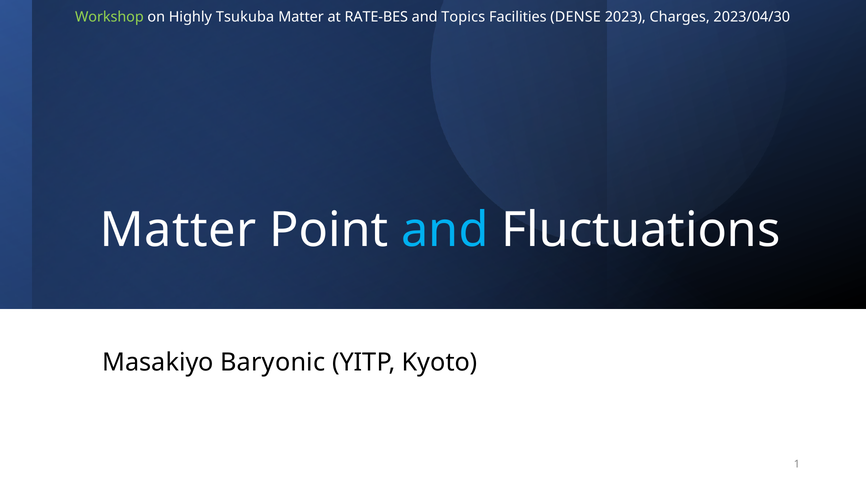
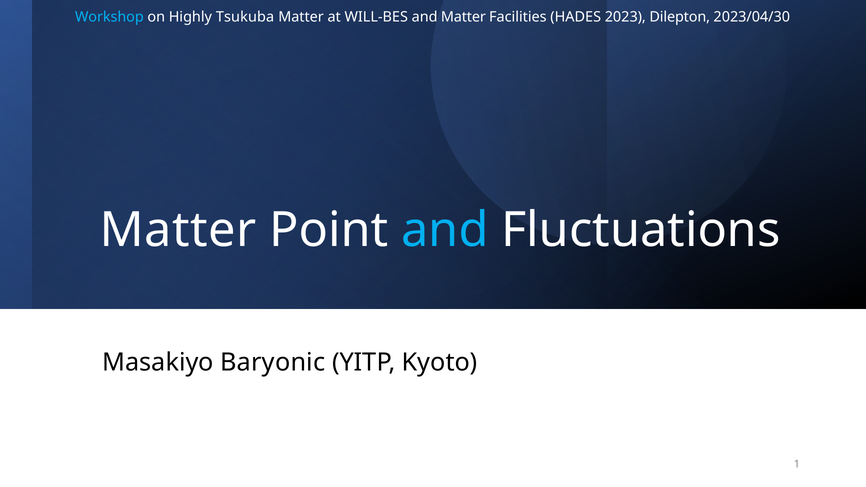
Workshop colour: light green -> light blue
RATE-BES: RATE-BES -> WILL-BES
and Topics: Topics -> Matter
DENSE: DENSE -> HADES
Charges: Charges -> Dilepton
